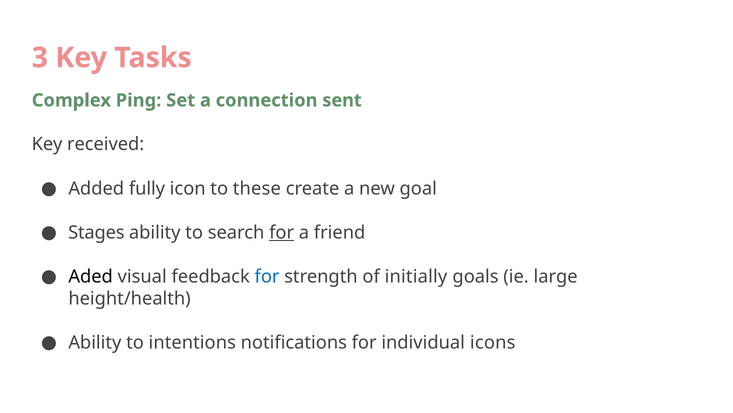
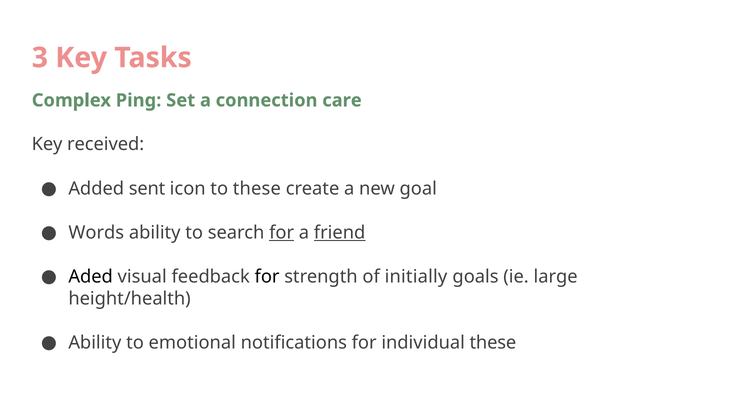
sent: sent -> care
fully: fully -> sent
Stages: Stages -> Words
friend underline: none -> present
for at (267, 276) colour: blue -> black
intentions: intentions -> emotional
individual icons: icons -> these
